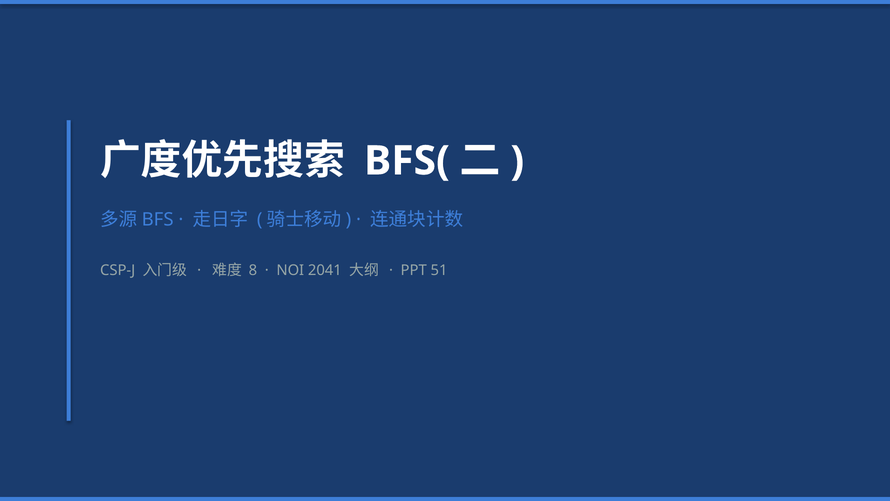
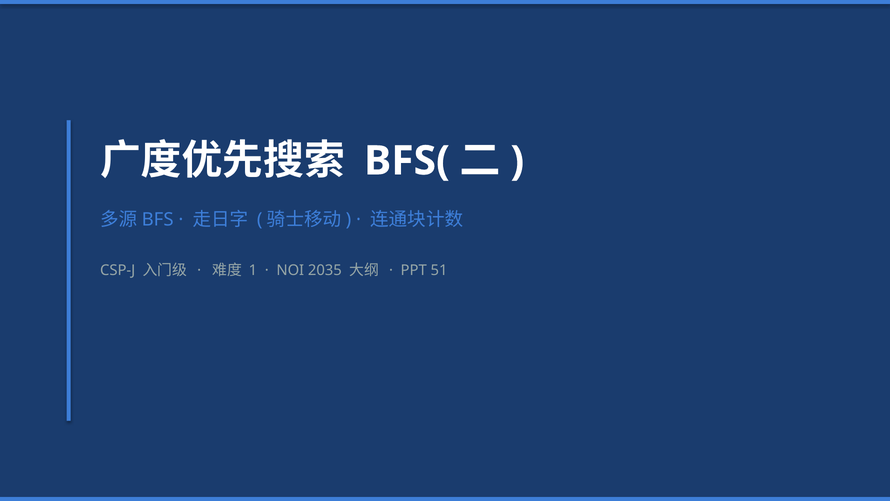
8: 8 -> 1
2041: 2041 -> 2035
